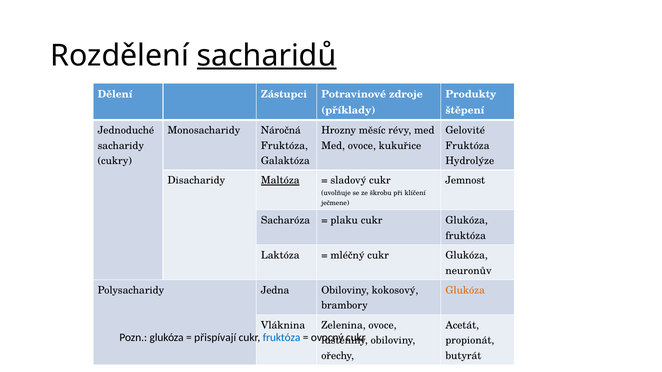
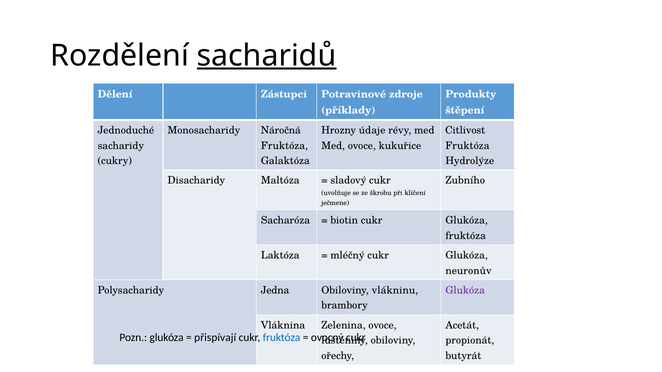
měsíc: měsíc -> údaje
Gelovité: Gelovité -> Citlivost
Maltóza underline: present -> none
Jemnost: Jemnost -> Zubního
plaku: plaku -> biotin
kokosový: kokosový -> vlákninu
Glukóza at (465, 291) colour: orange -> purple
